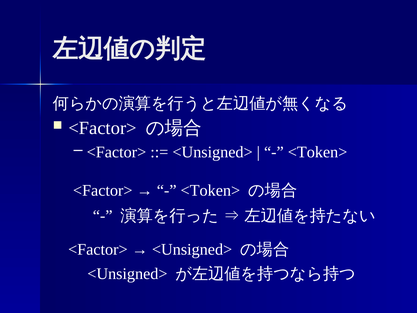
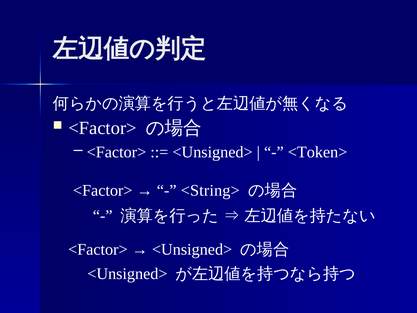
<Token> at (210, 190): <Token> -> <String>
